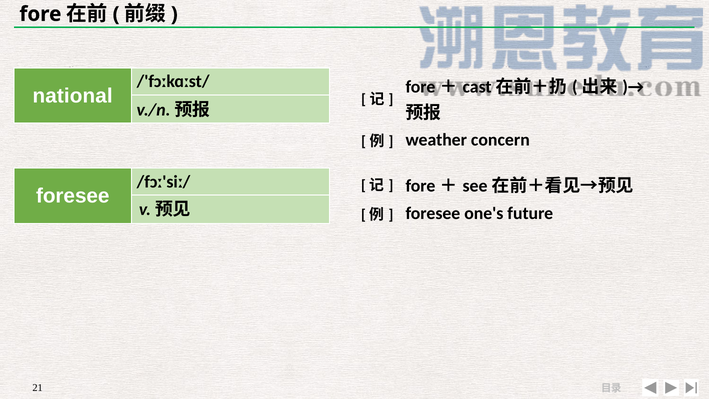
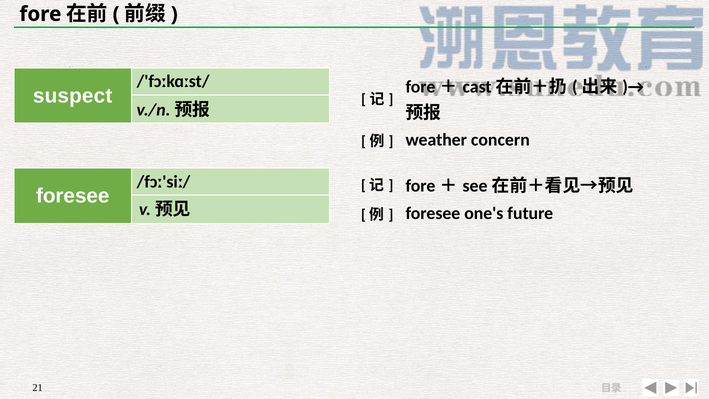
national: national -> suspect
